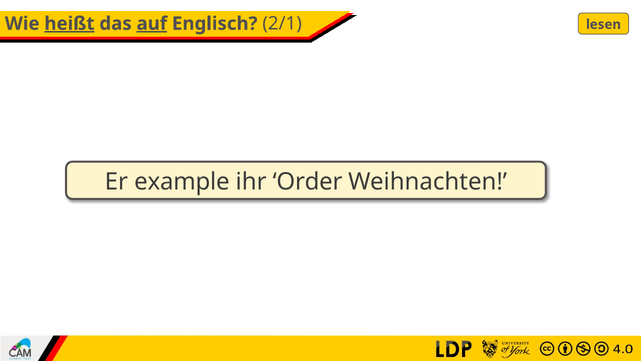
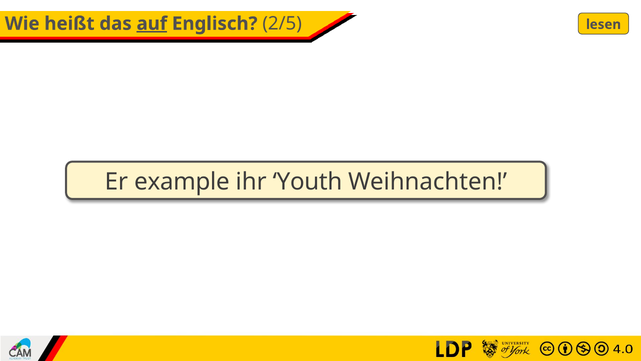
heißt underline: present -> none
2/1: 2/1 -> 2/5
Order: Order -> Youth
